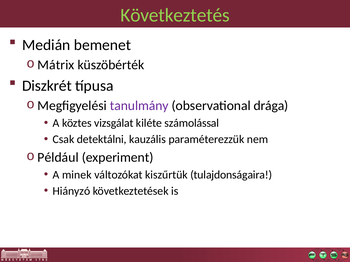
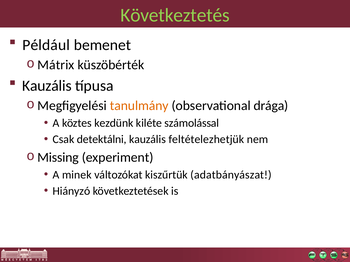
Medián: Medián -> Például
Diszkrét at (47, 86): Diszkrét -> Kauzális
tanulmány colour: purple -> orange
vizsgálat: vizsgálat -> kezdünk
paraméterezzük: paraméterezzük -> feltételezhetjük
Például: Például -> Missing
tulajdonságaira: tulajdonságaira -> adatbányászat
